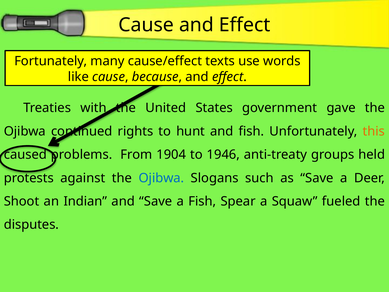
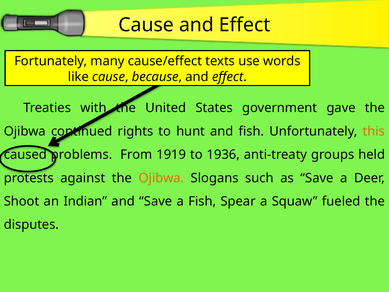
1904: 1904 -> 1919
1946: 1946 -> 1936
Ojibwa at (161, 178) colour: blue -> orange
